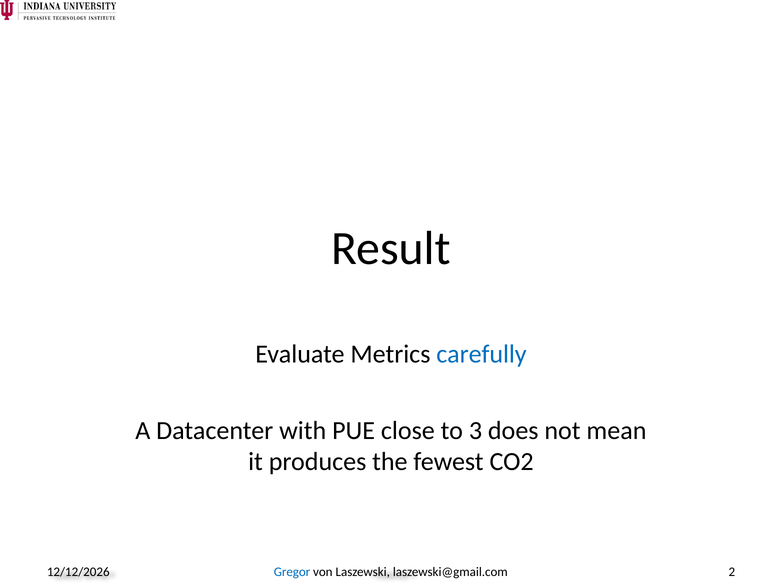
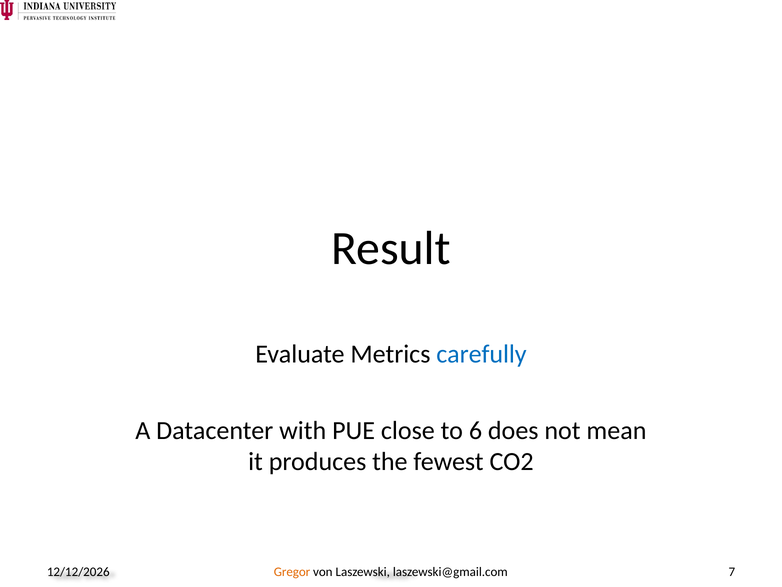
3: 3 -> 6
Gregor colour: blue -> orange
2: 2 -> 7
